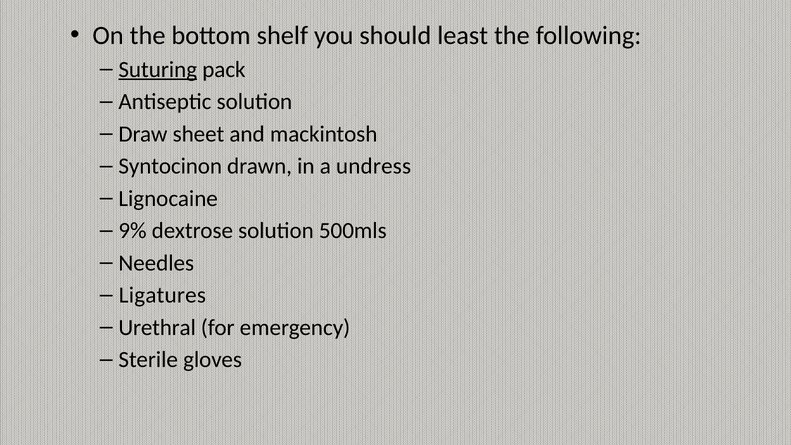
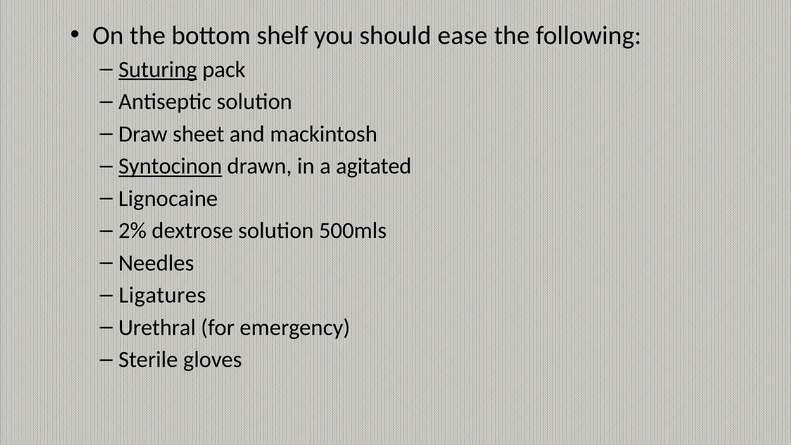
least: least -> ease
Syntocinon underline: none -> present
undress: undress -> agitated
9%: 9% -> 2%
